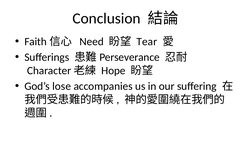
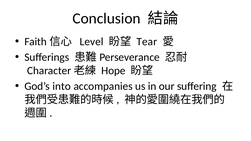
Need: Need -> Level
lose: lose -> into
